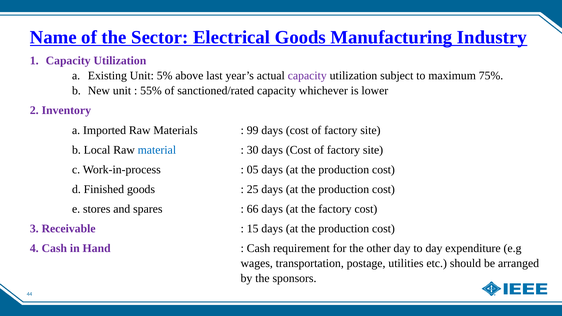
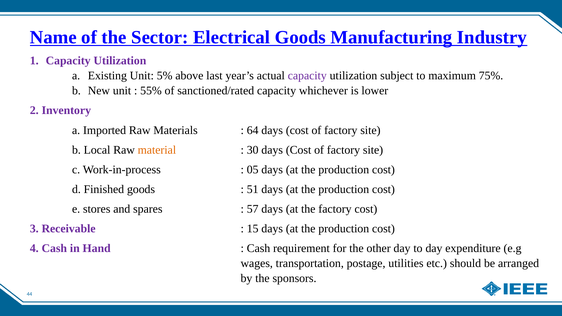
99: 99 -> 64
material colour: blue -> orange
25: 25 -> 51
66: 66 -> 57
